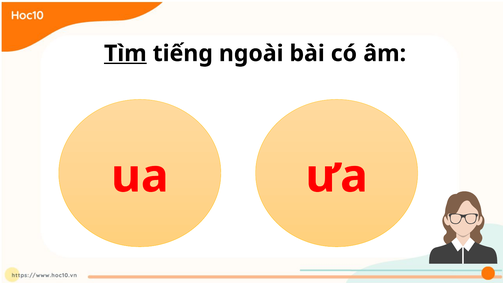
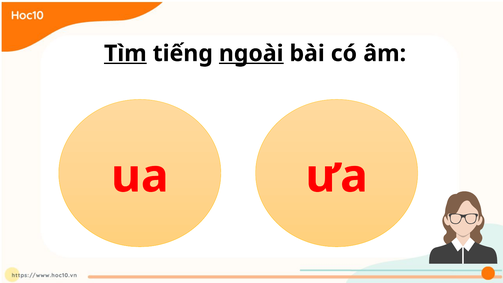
ngoài underline: none -> present
